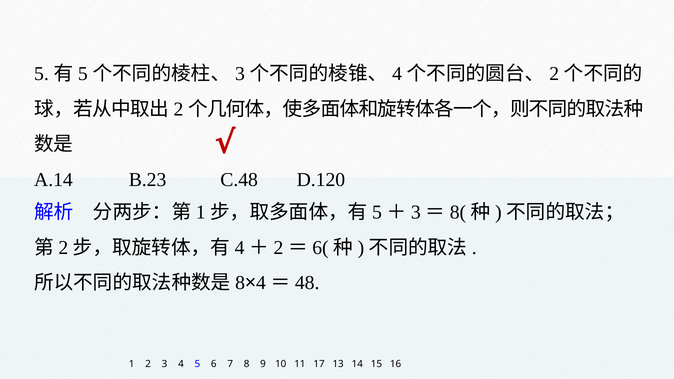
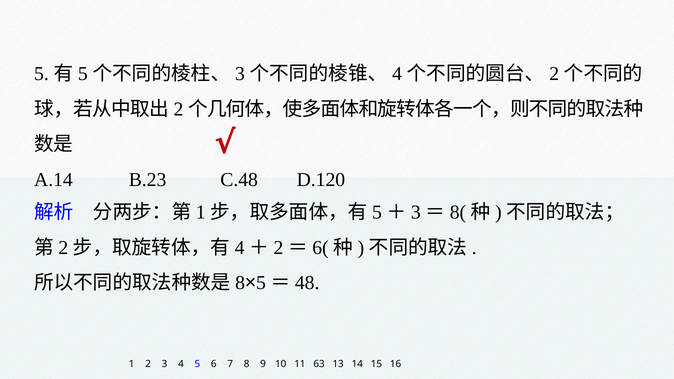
4 at (261, 283): 4 -> 5
17: 17 -> 63
